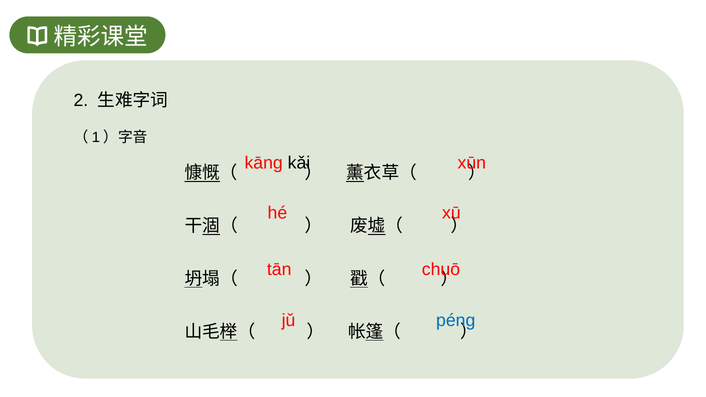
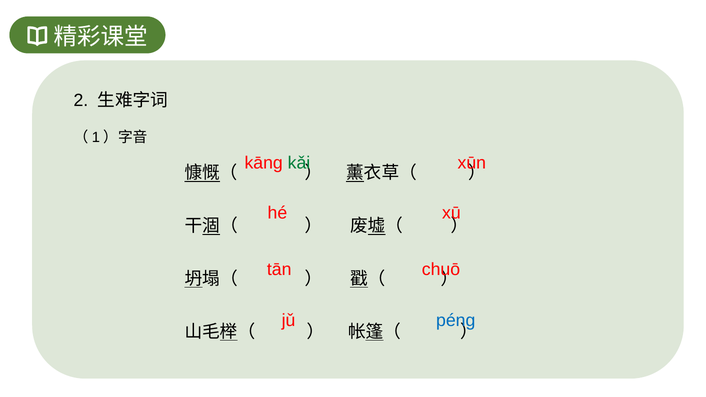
kǎi colour: black -> green
